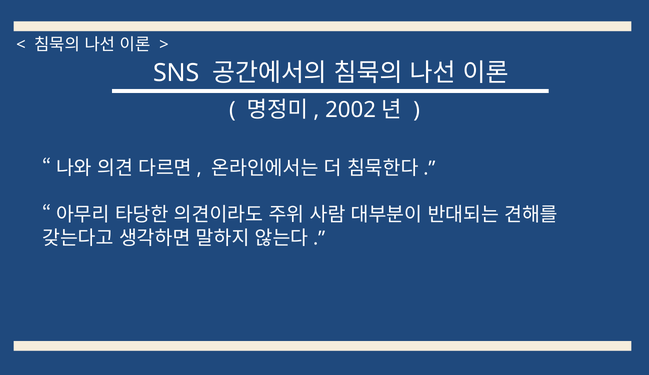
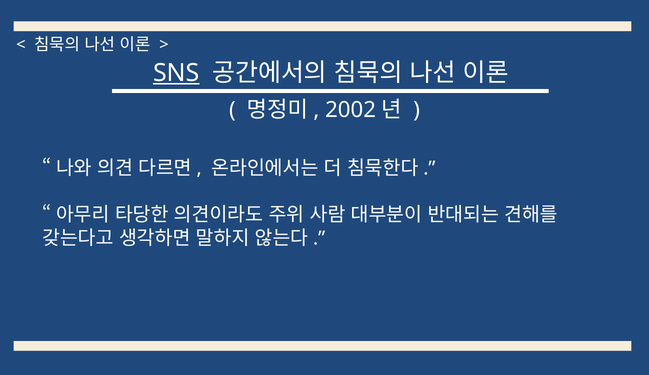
SNS underline: none -> present
